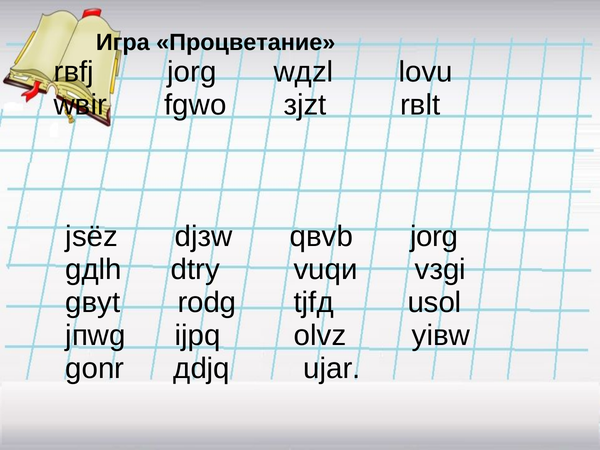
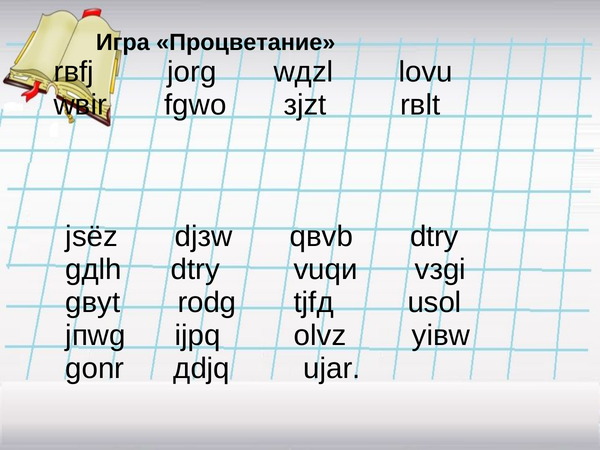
qвvb jоrg: jоrg -> dtrу
